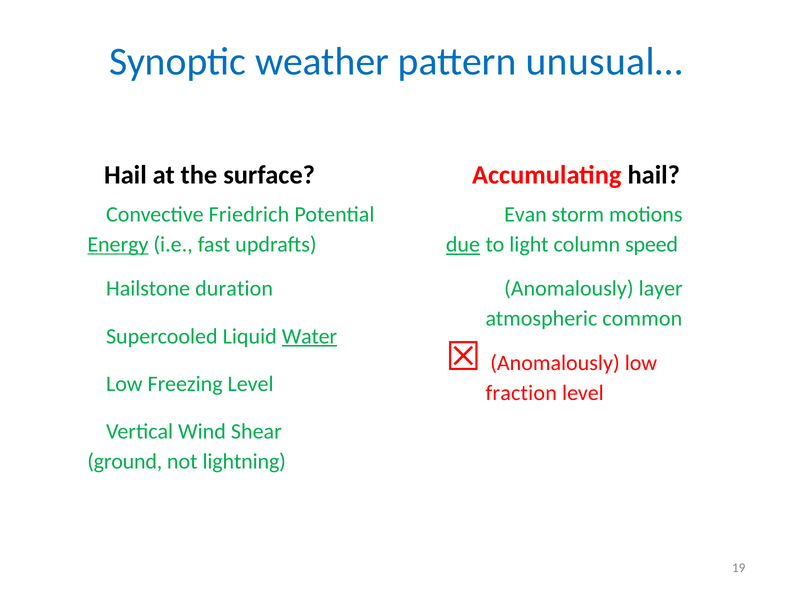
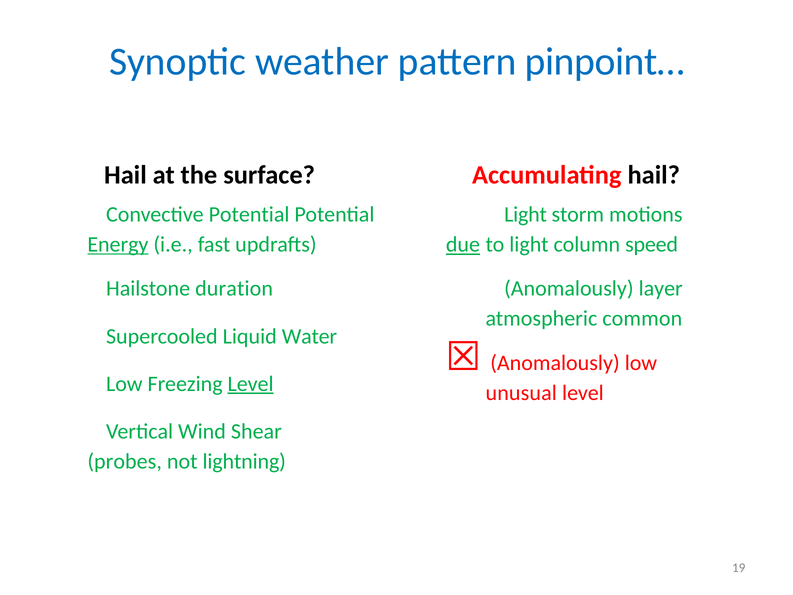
unusual…: unusual… -> pinpoint…
Convective Friedrich: Friedrich -> Potential
Evan at (525, 215): Evan -> Light
Water underline: present -> none
Level at (251, 384) underline: none -> present
fraction: fraction -> unusual
ground: ground -> probes
